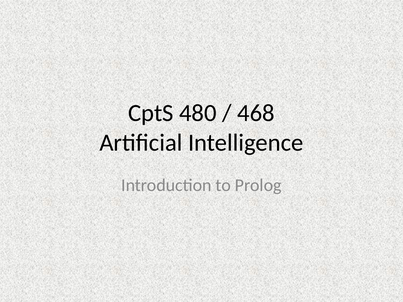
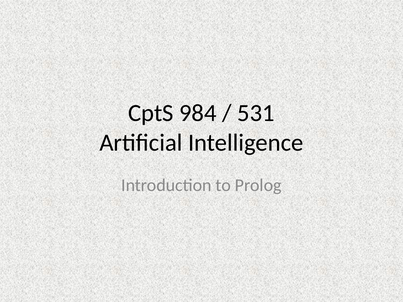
480: 480 -> 984
468: 468 -> 531
